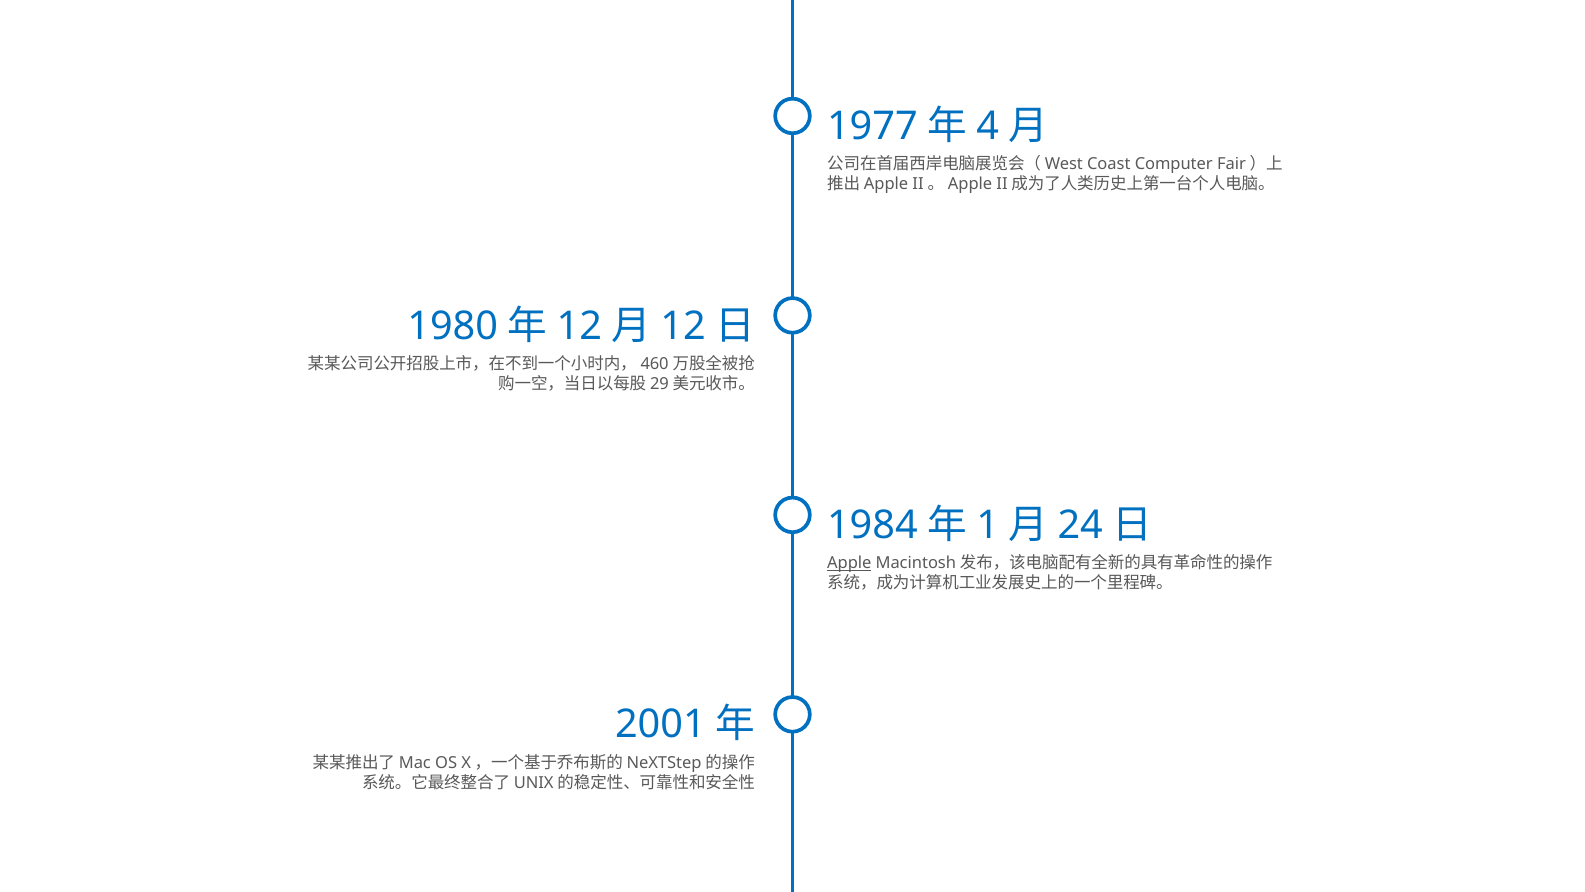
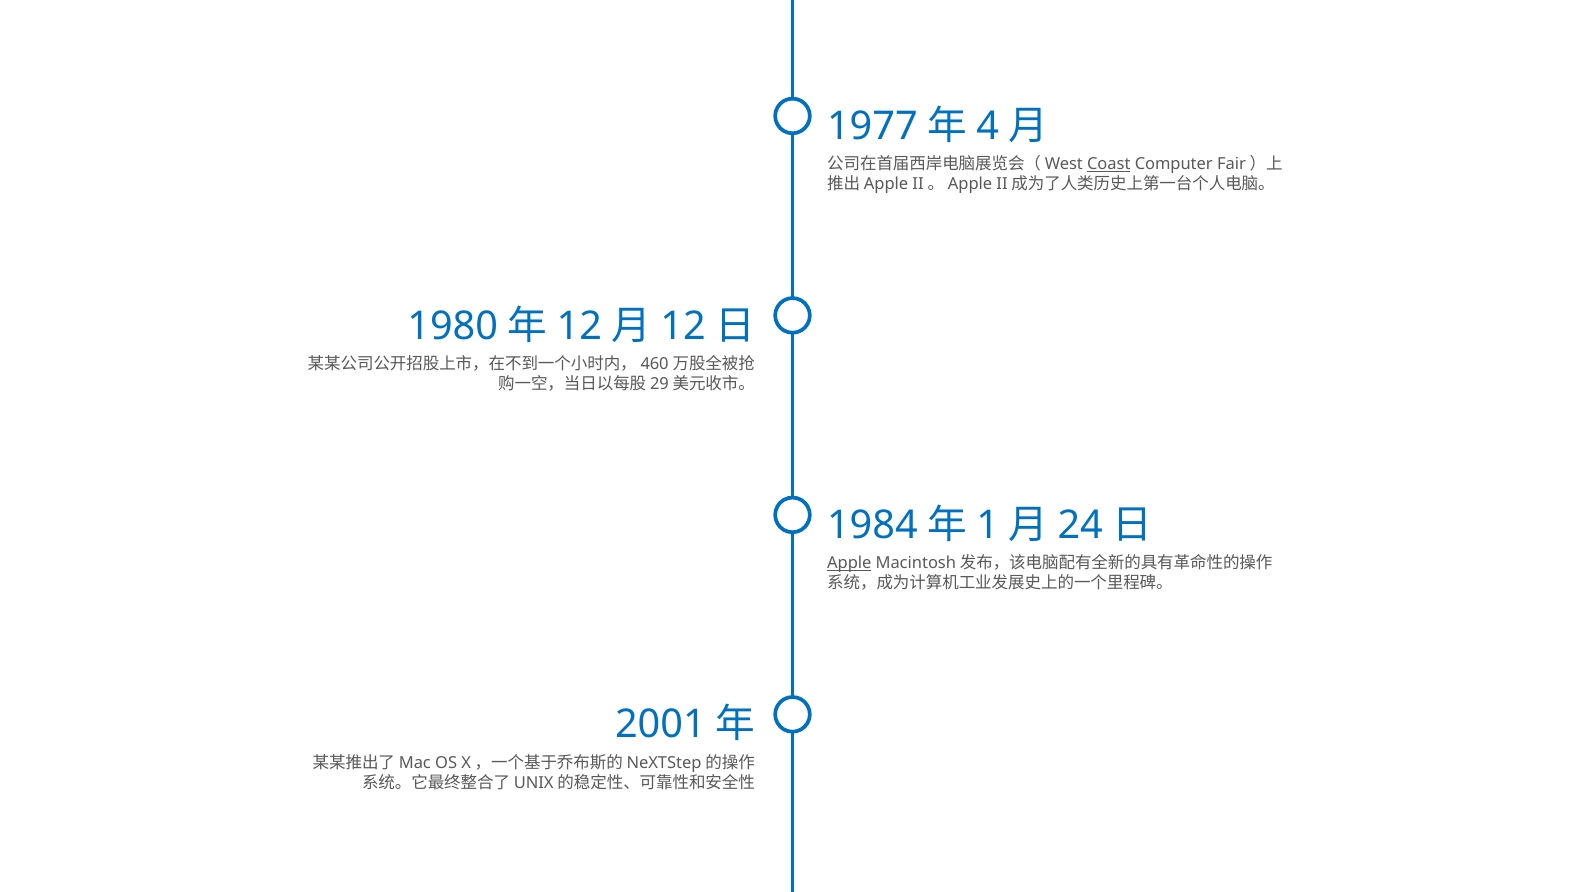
Coast underline: none -> present
